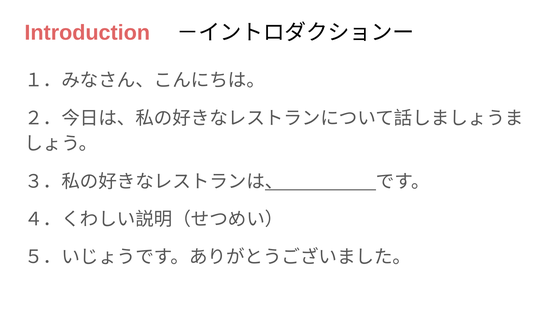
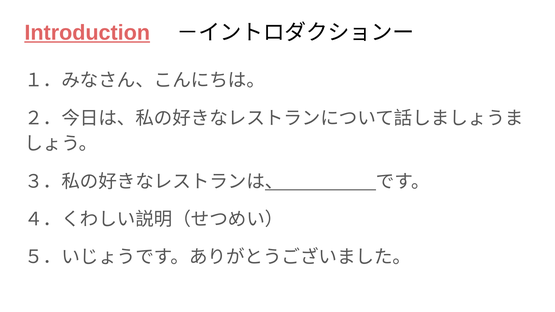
Introduction underline: none -> present
